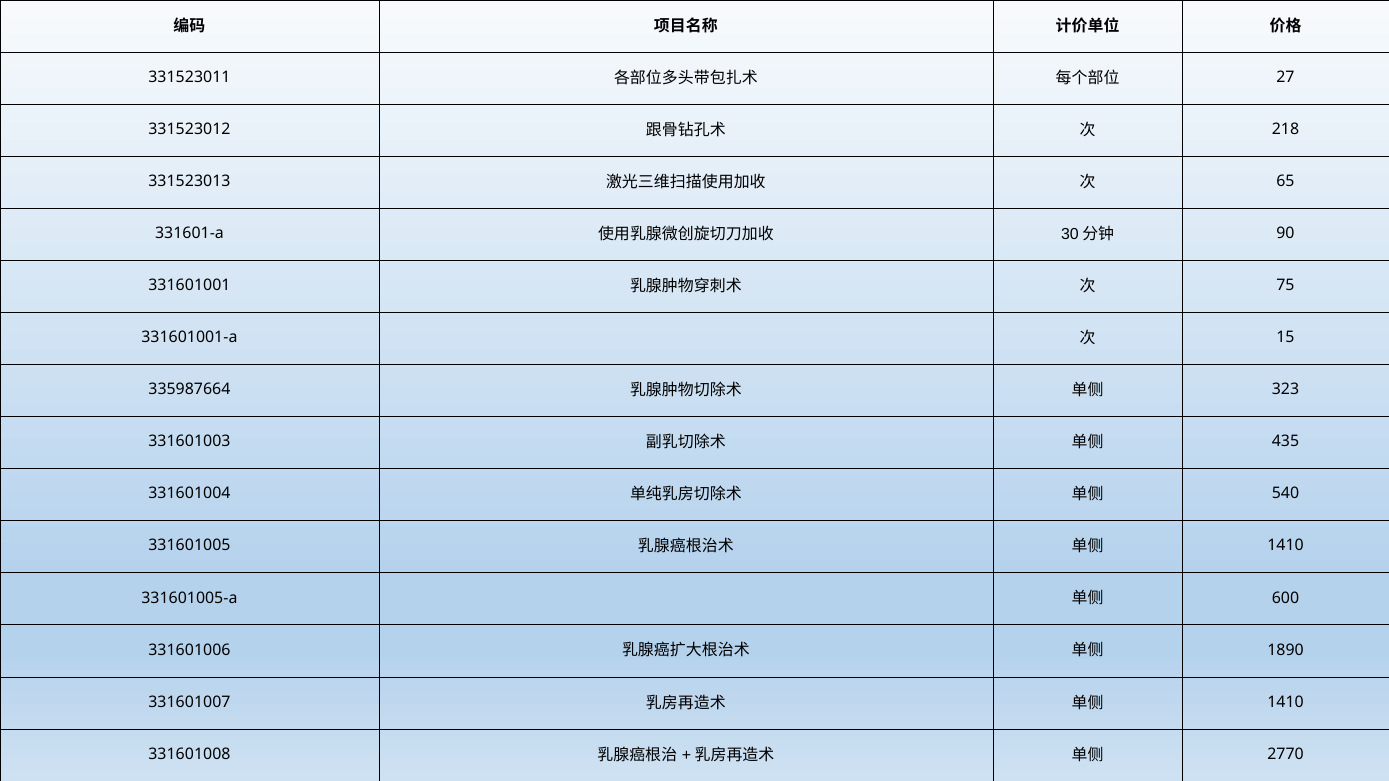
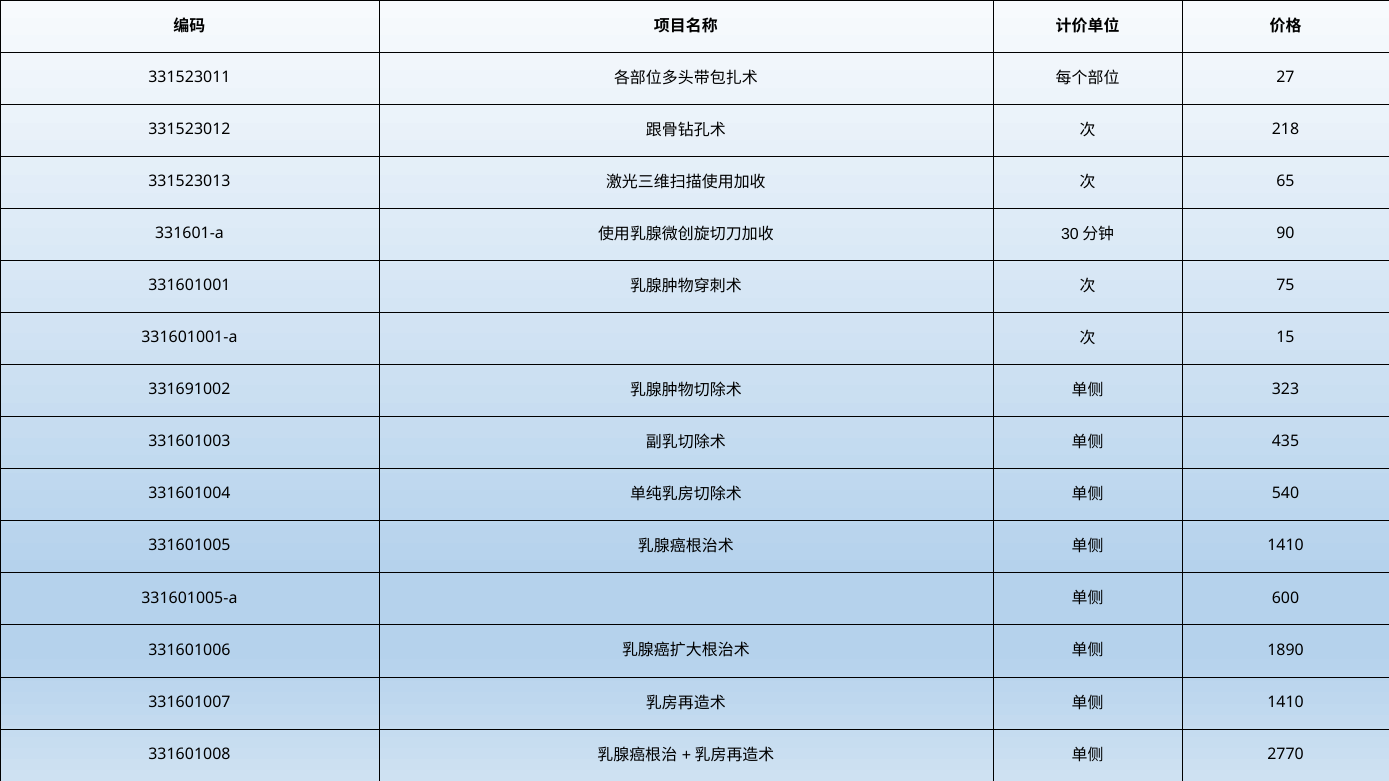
335987664: 335987664 -> 331691002
